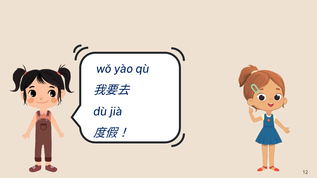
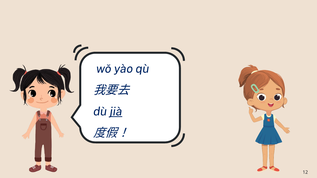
jià underline: none -> present
